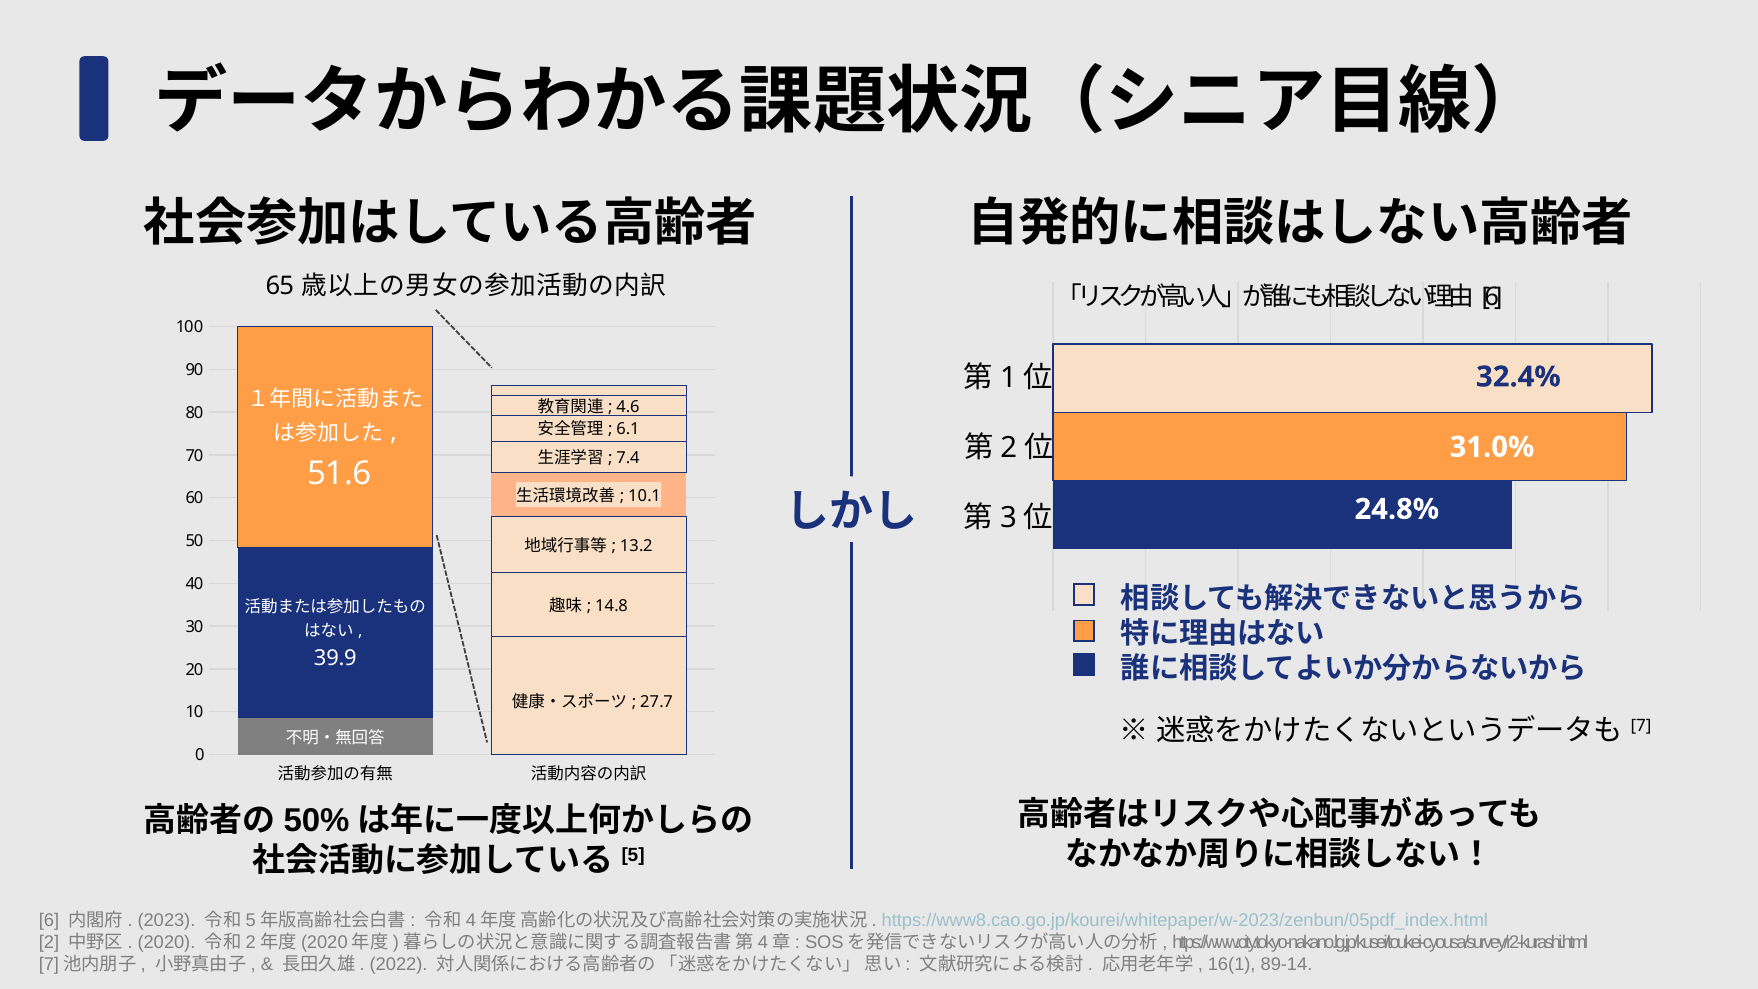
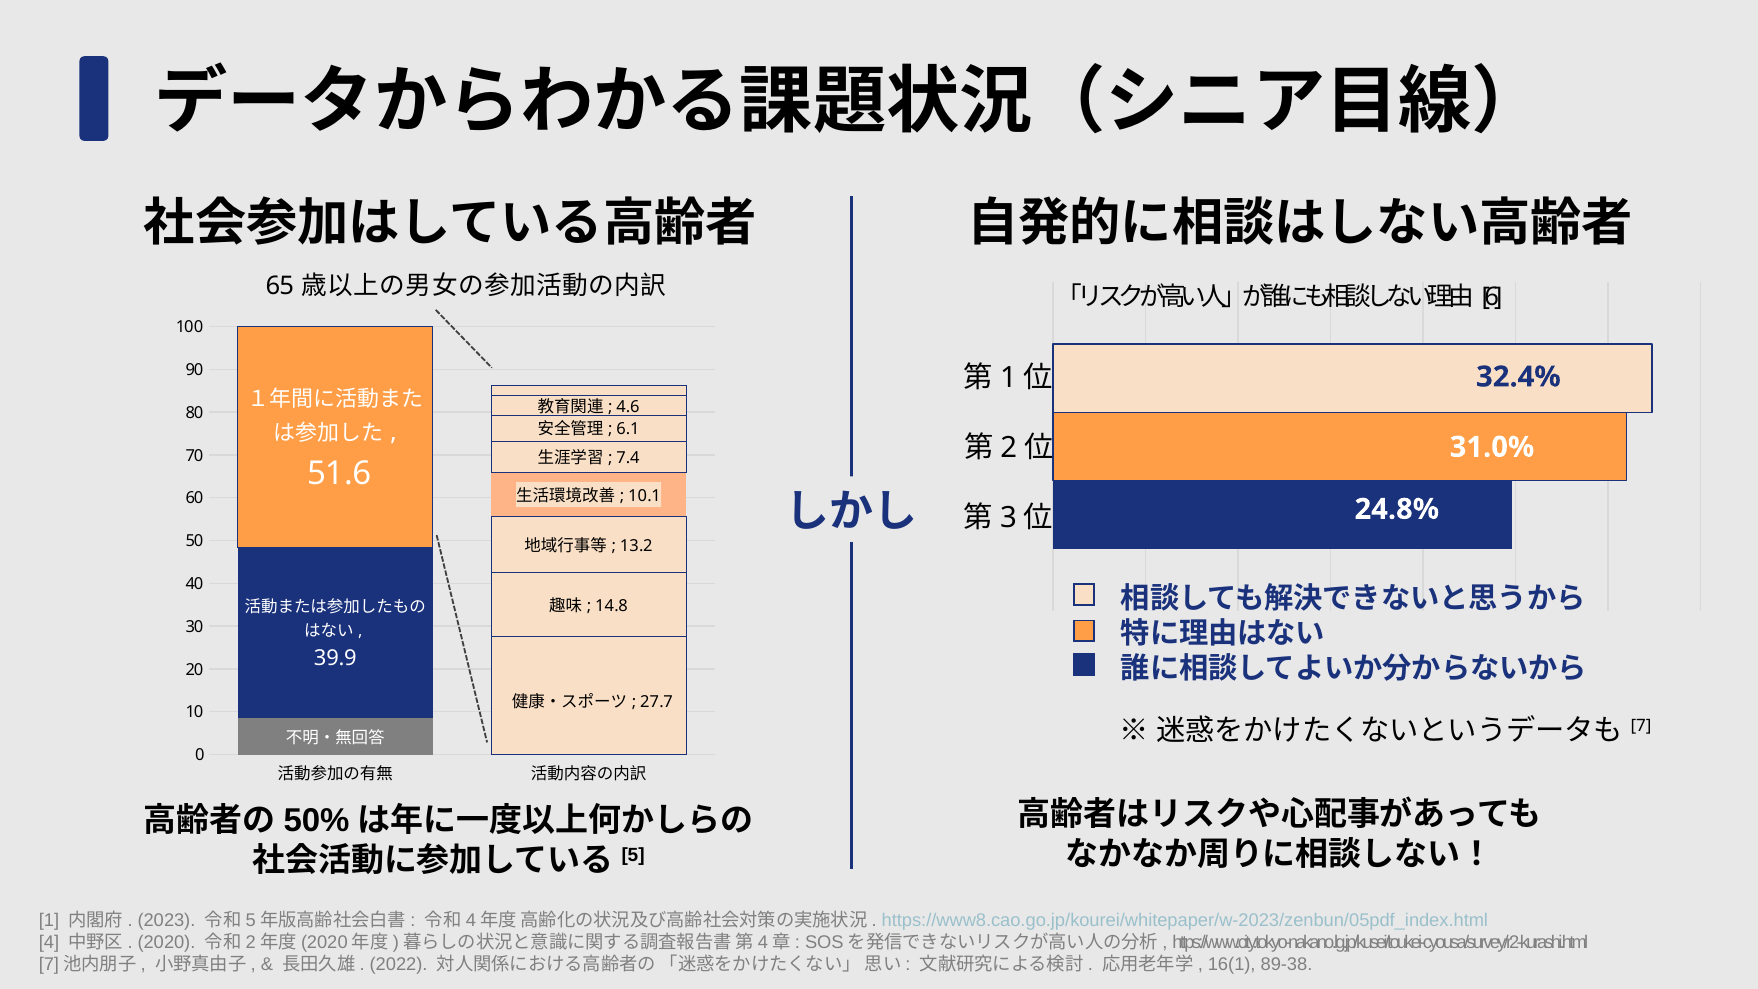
6 at (49, 920): 6 -> 1
2: 2 -> 4
89-14: 89-14 -> 89-38
